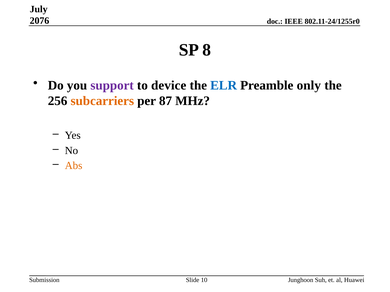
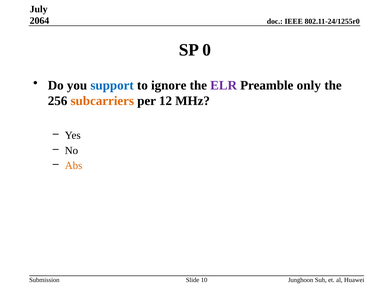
2076: 2076 -> 2064
8: 8 -> 0
support colour: purple -> blue
device: device -> ignore
ELR colour: blue -> purple
87: 87 -> 12
